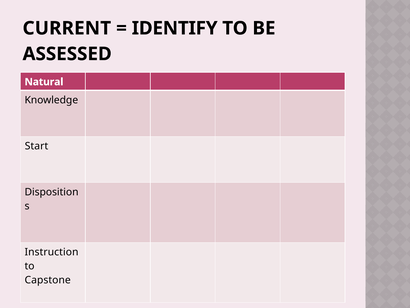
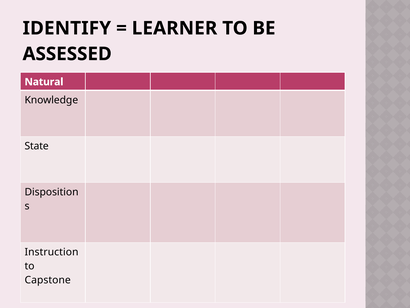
CURRENT: CURRENT -> IDENTIFY
IDENTIFY: IDENTIFY -> LEARNER
Start: Start -> State
